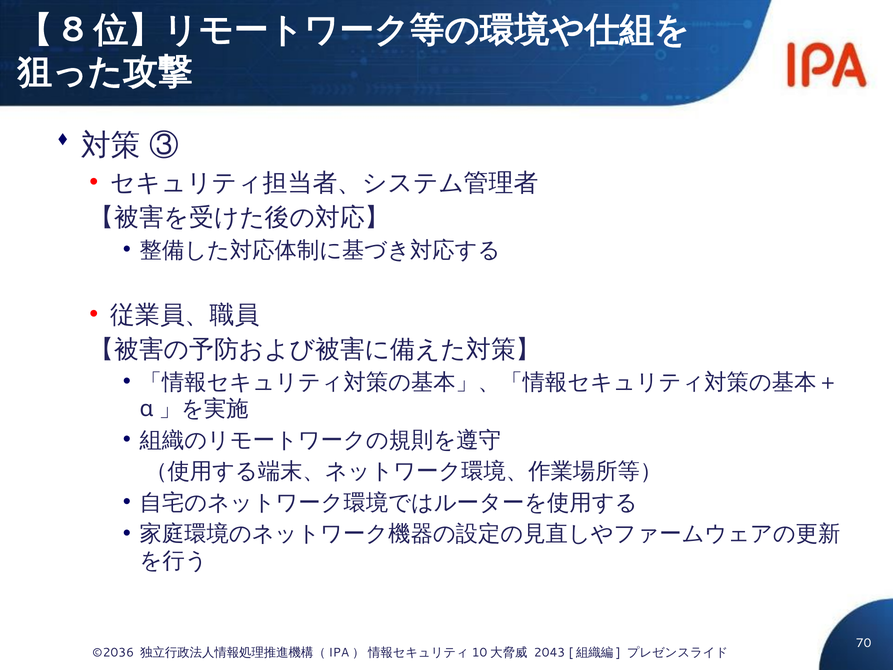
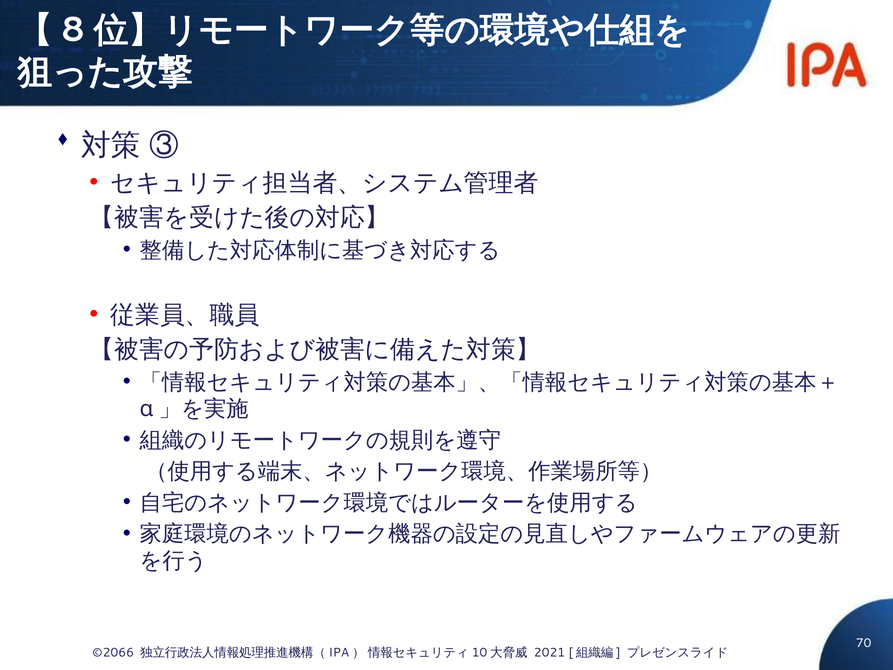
©2036: ©2036 -> ©2066
2043: 2043 -> 2021
